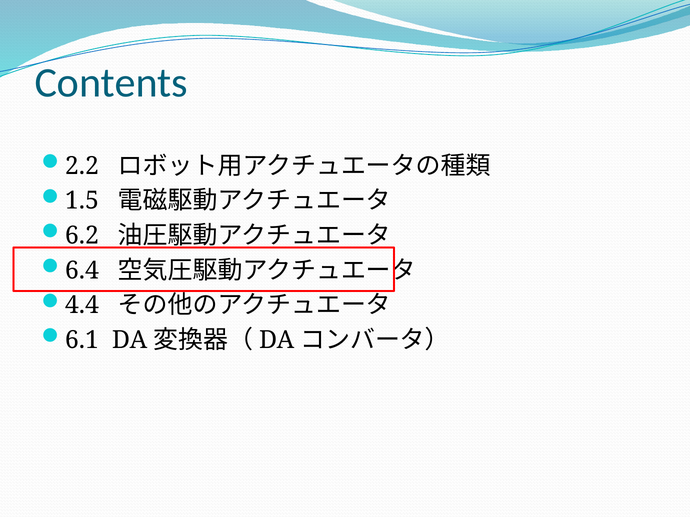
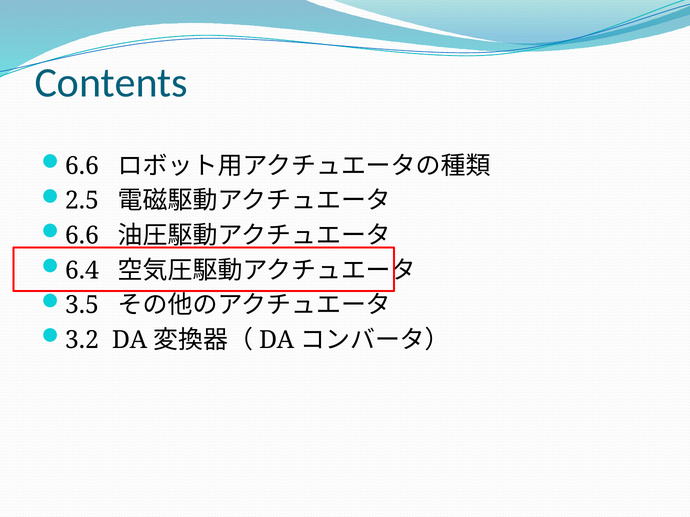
2.2 at (82, 166): 2.2 -> 6.6
1.5: 1.5 -> 2.5
6.2 at (82, 236): 6.2 -> 6.6
4.4: 4.4 -> 3.5
6.1: 6.1 -> 3.2
